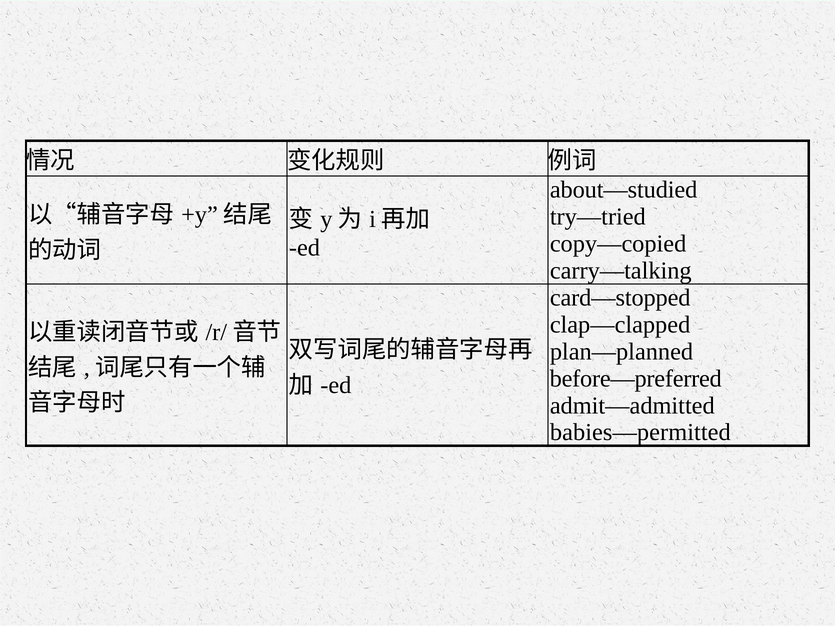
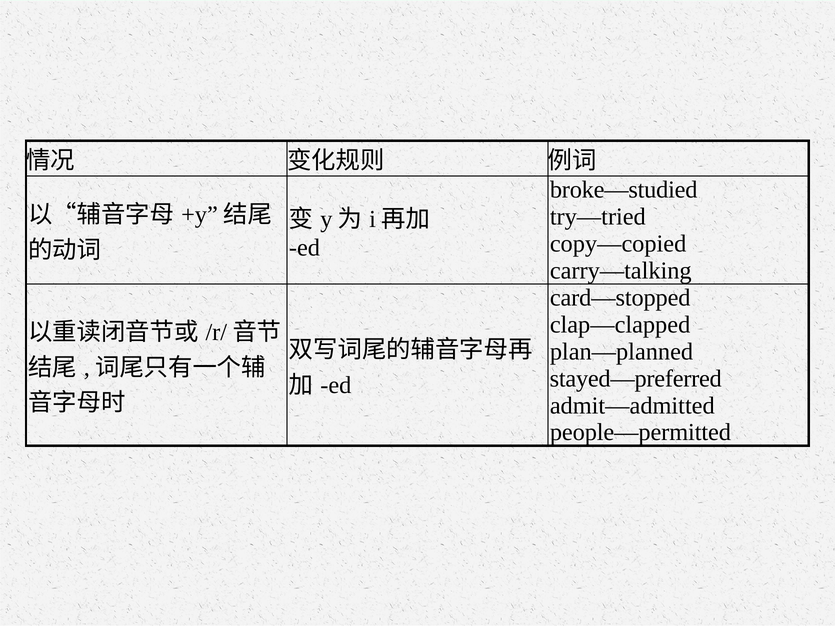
about—studied: about—studied -> broke—studied
before—preferred: before—preferred -> stayed—preferred
babies—permitted: babies—permitted -> people—permitted
